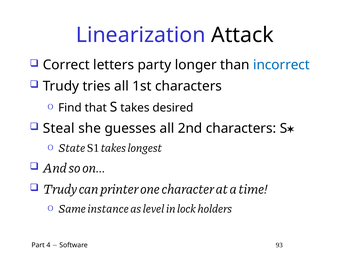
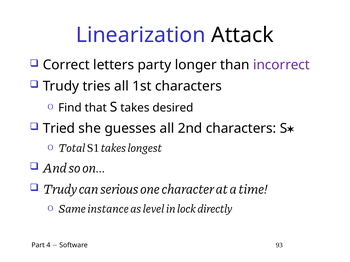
incorrect colour: blue -> purple
Steal: Steal -> Tried
State: State -> Total
printer: printer -> serious
holders: holders -> directly
